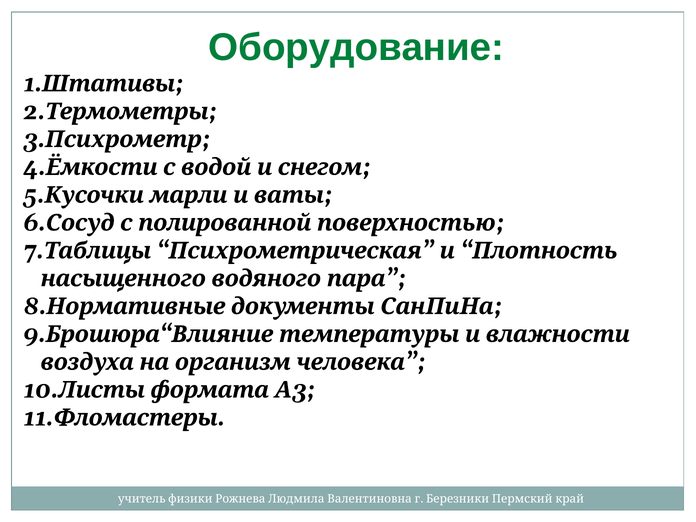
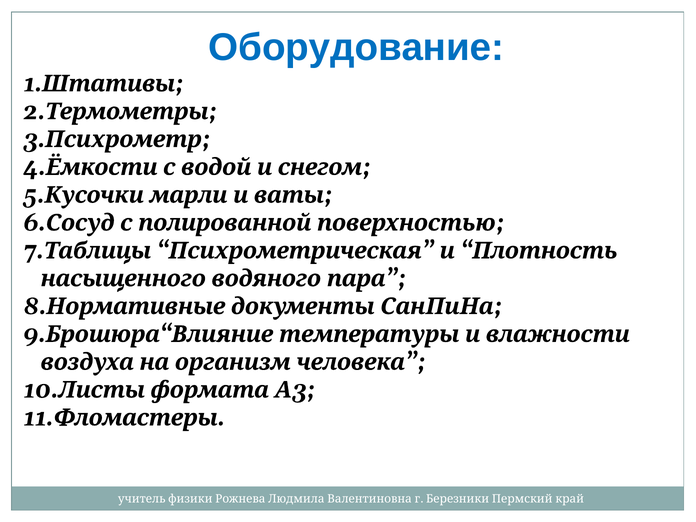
Оборудование colour: green -> blue
